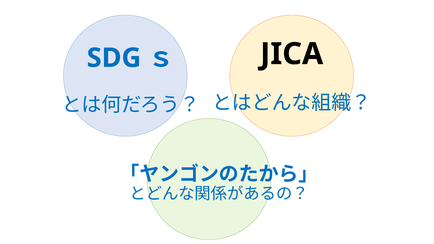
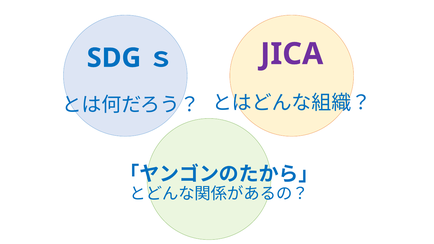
JICA colour: black -> purple
